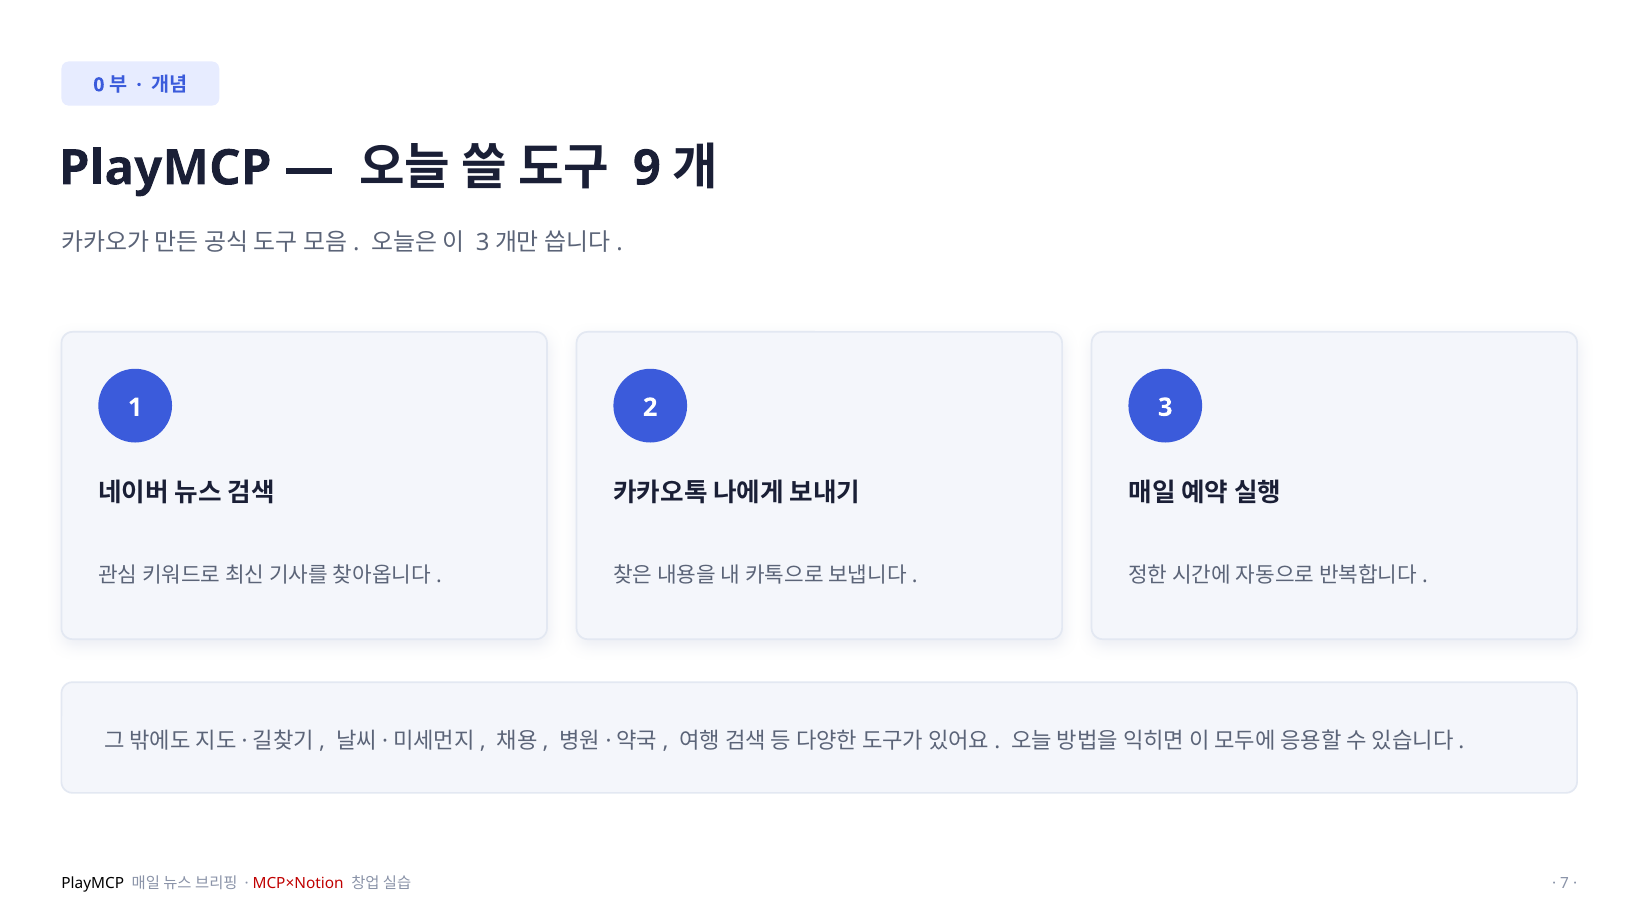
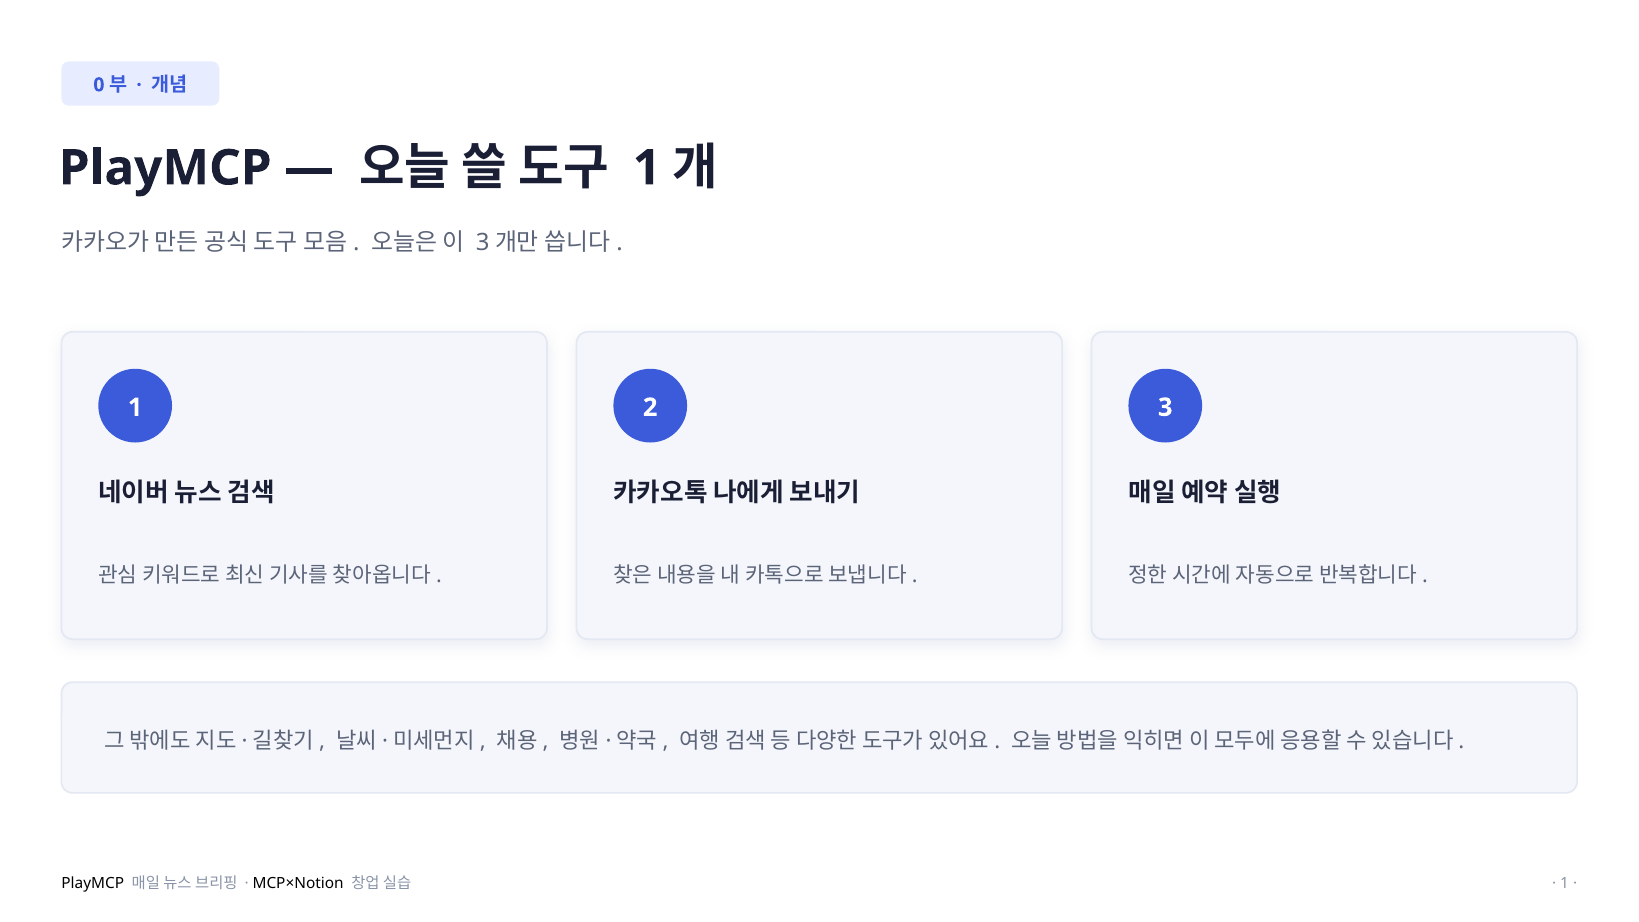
9 at (647, 168): 9 -> 1
MCP×Notion colour: red -> black
7 at (1565, 884): 7 -> 1
